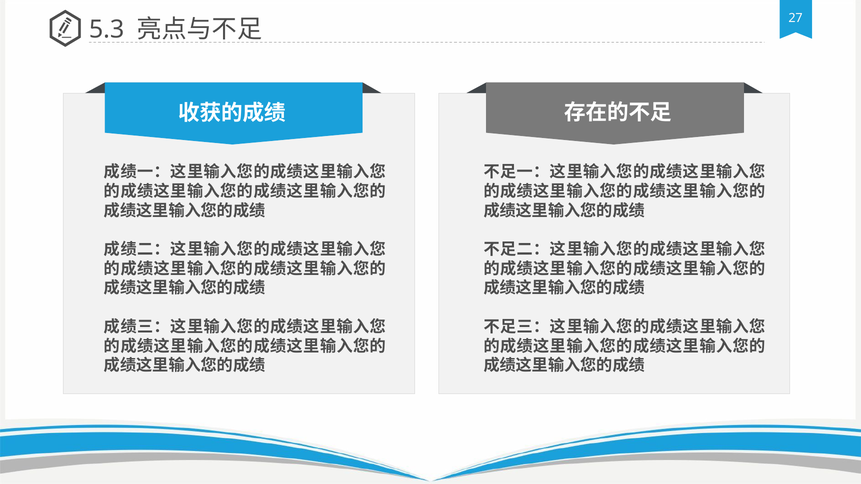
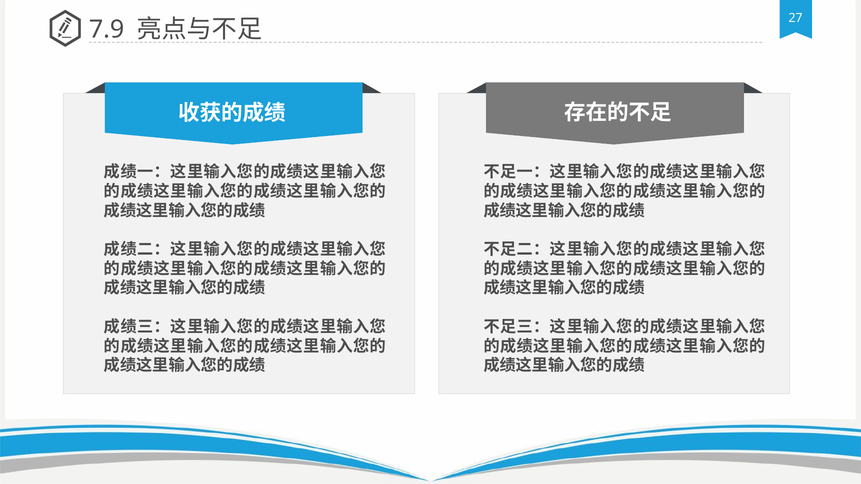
5.3: 5.3 -> 7.9
